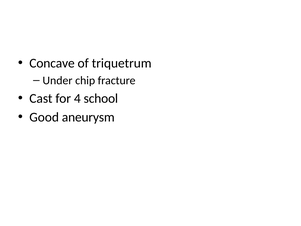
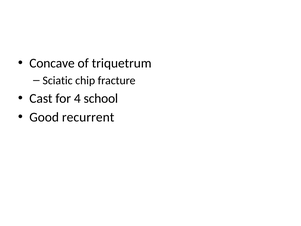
Under: Under -> Sciatic
aneurysm: aneurysm -> recurrent
